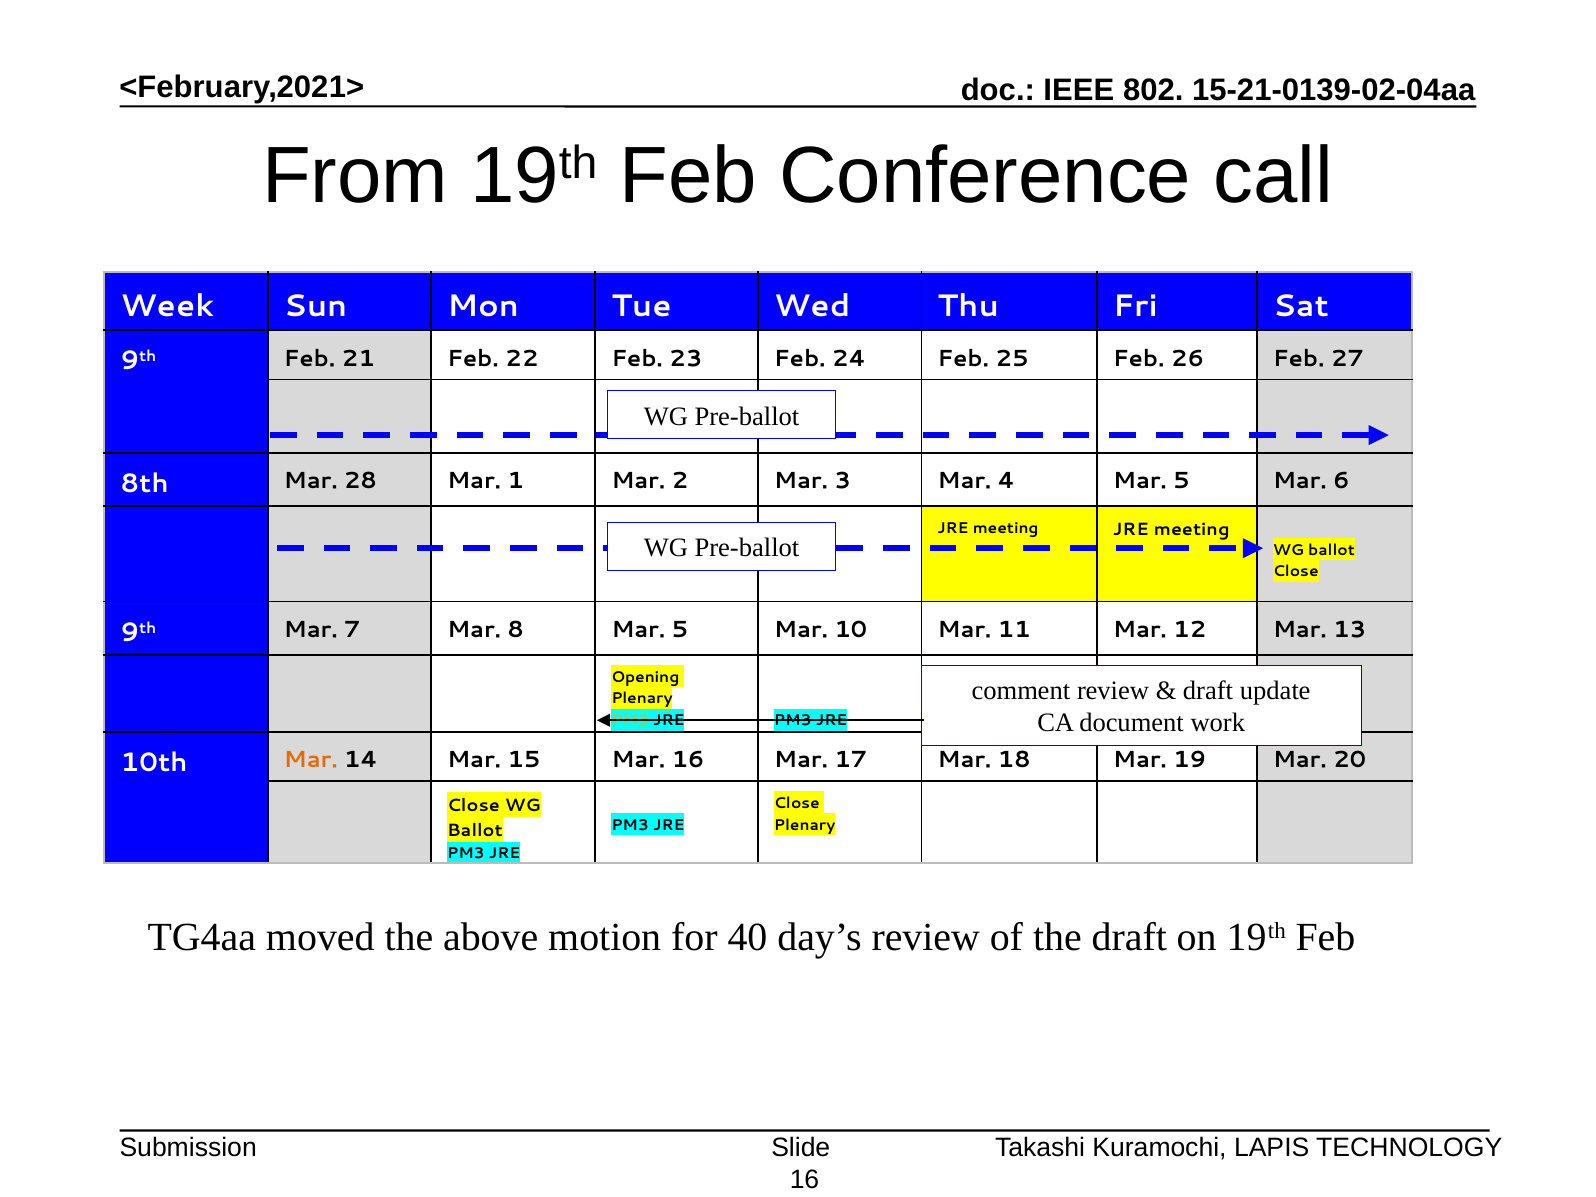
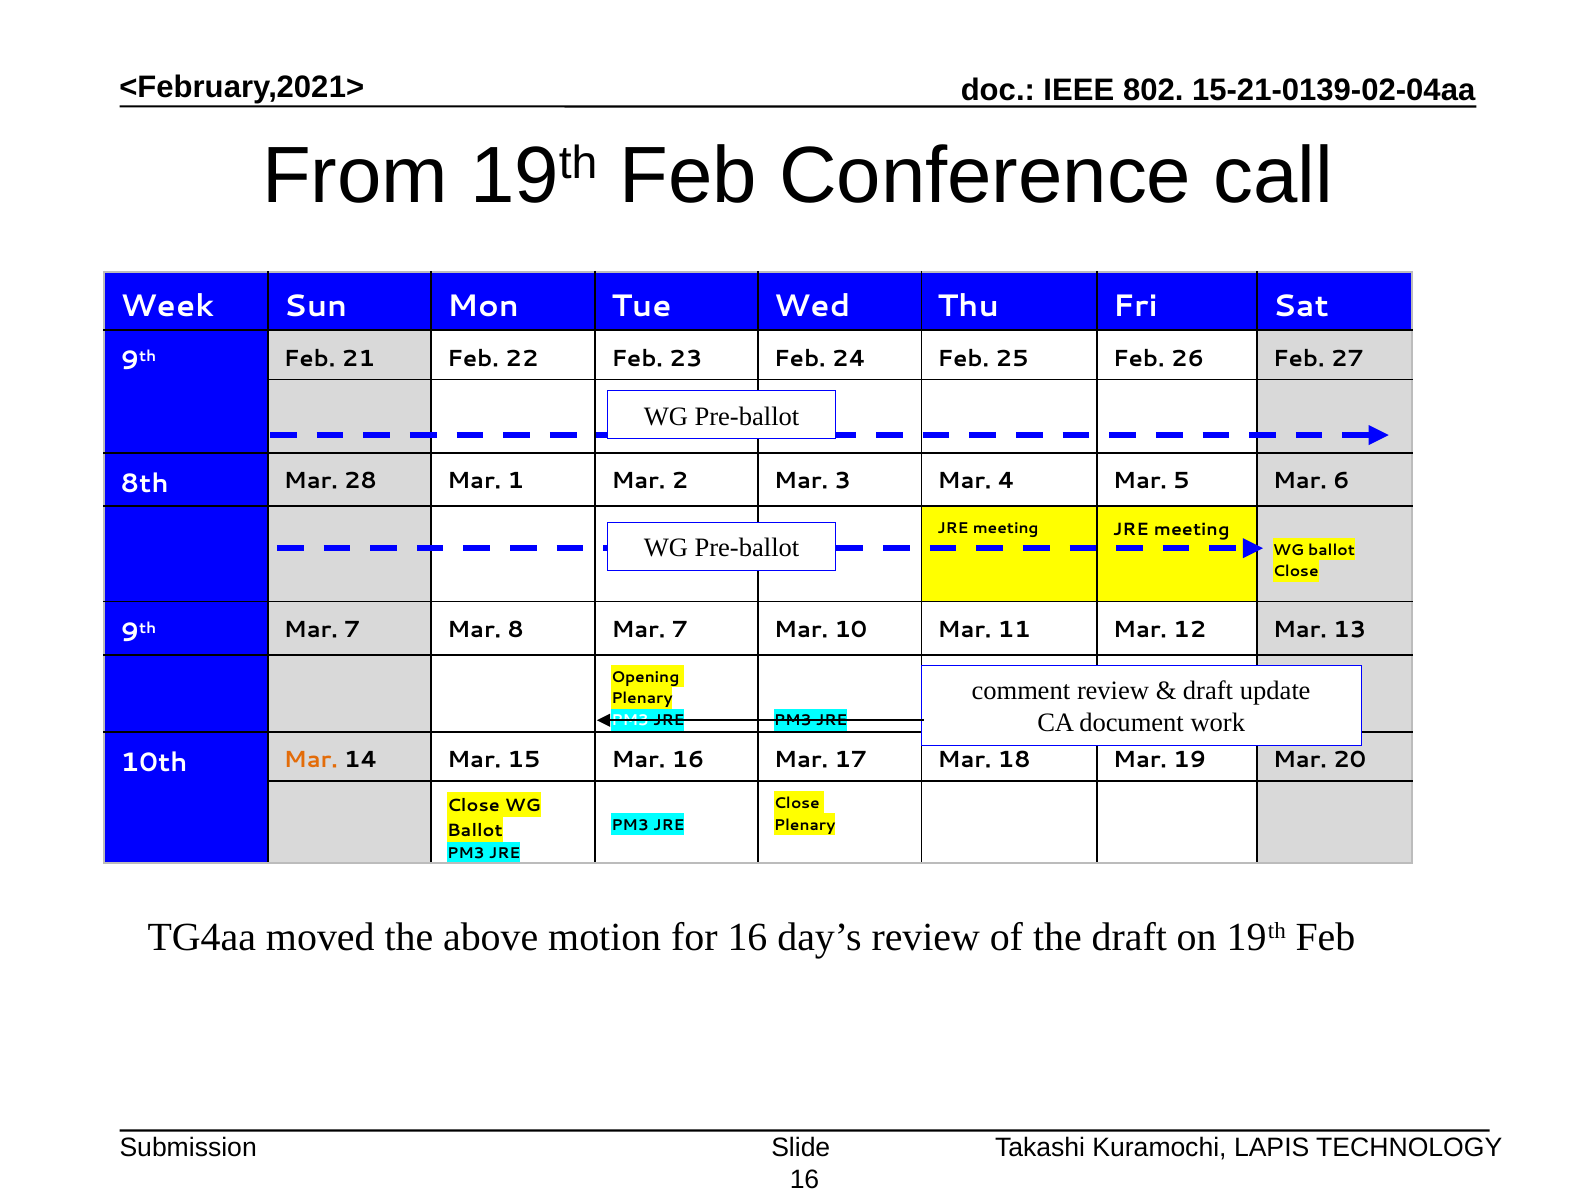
8 Mar 5: 5 -> 7
PM3 at (630, 721) colour: light green -> white
for 40: 40 -> 16
